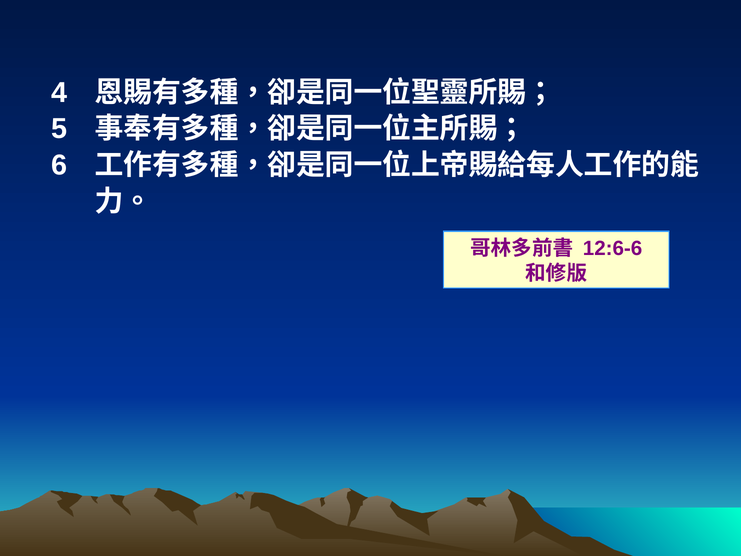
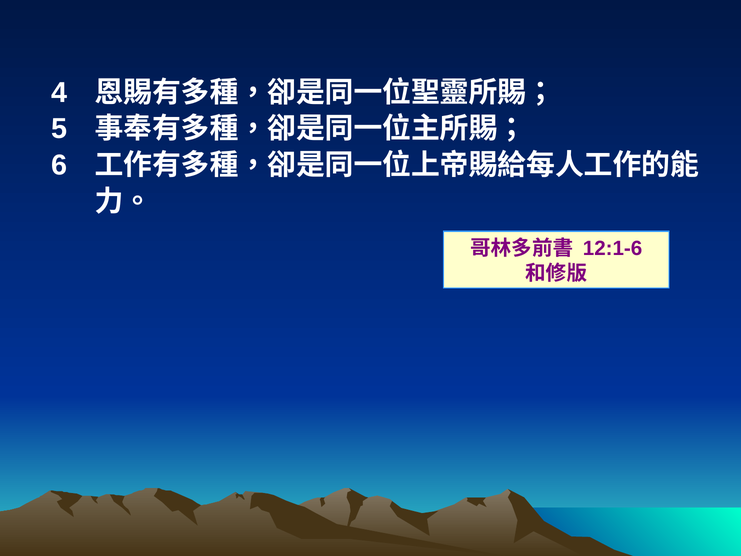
12:6-6: 12:6-6 -> 12:1-6
